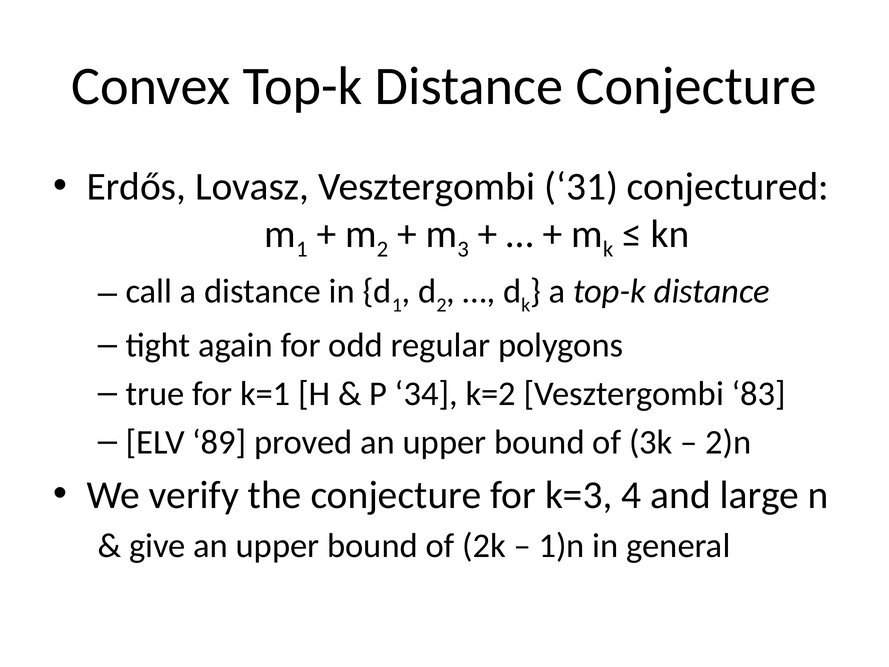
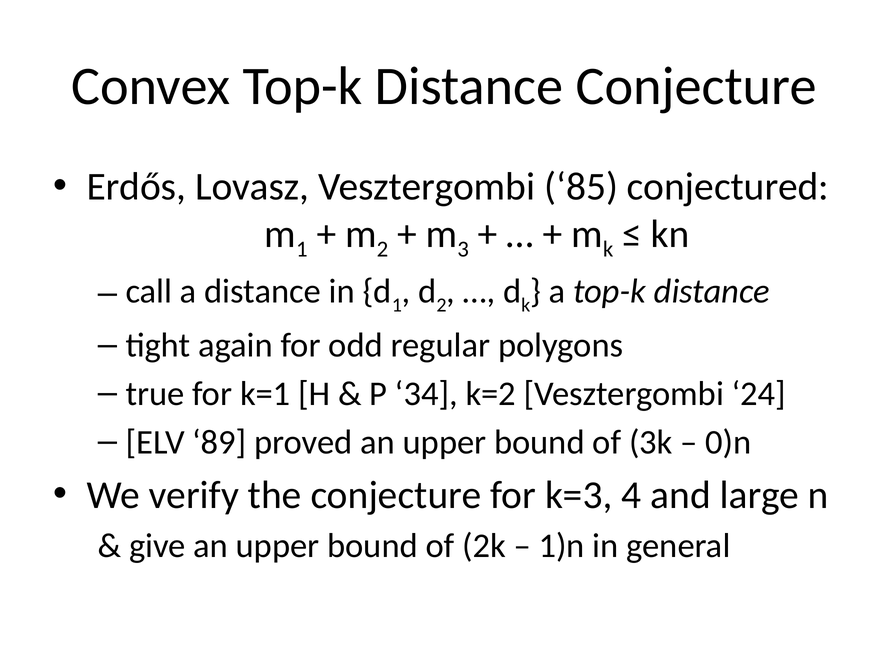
31: 31 -> 85
83: 83 -> 24
2)n: 2)n -> 0)n
